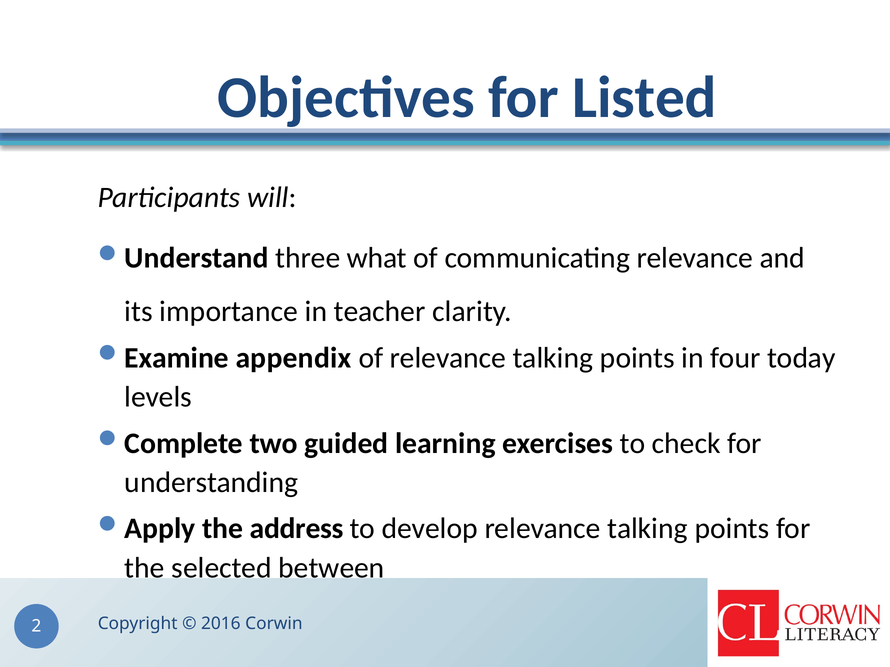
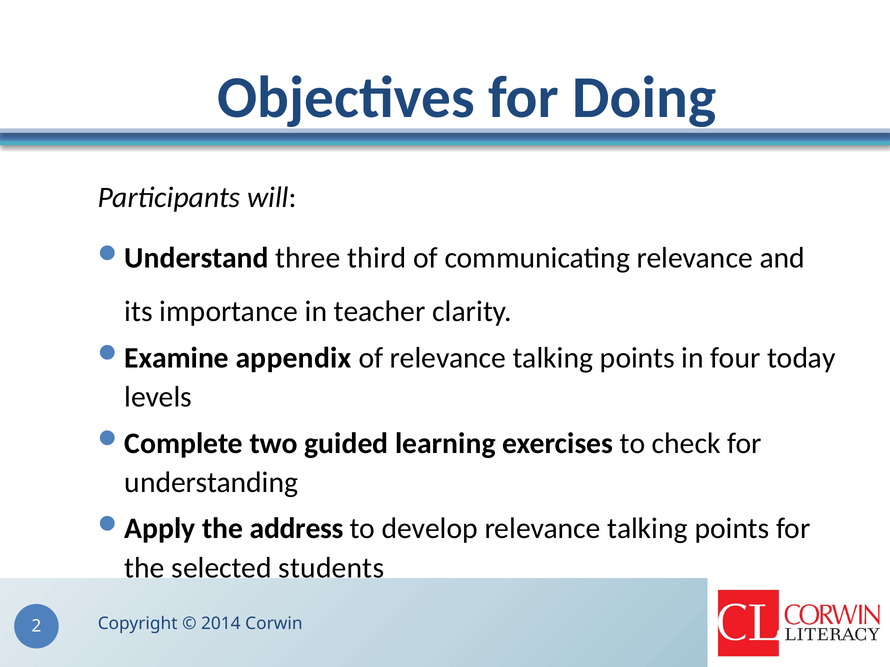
Listed: Listed -> Doing
what: what -> third
between: between -> students
2016: 2016 -> 2014
